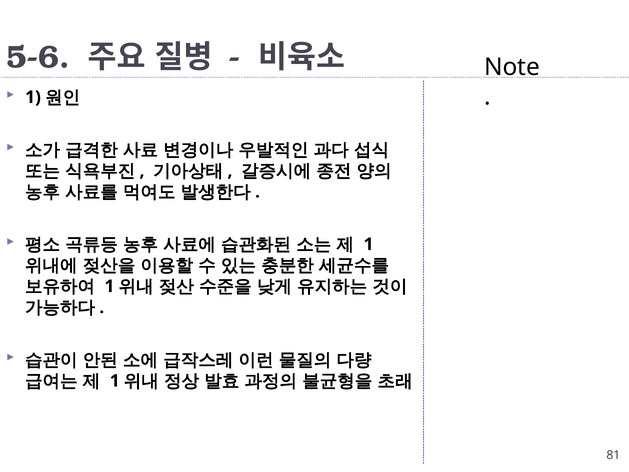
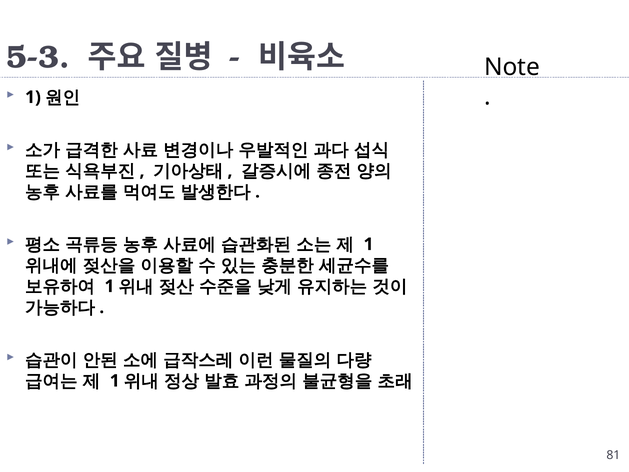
5-6: 5-6 -> 5-3
